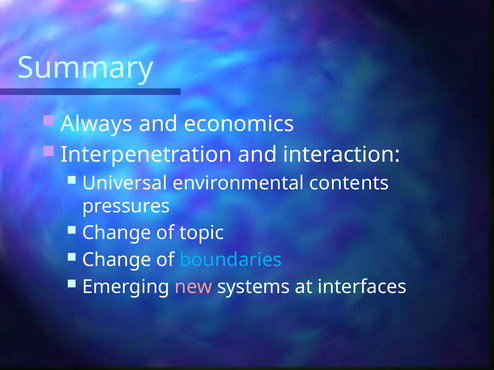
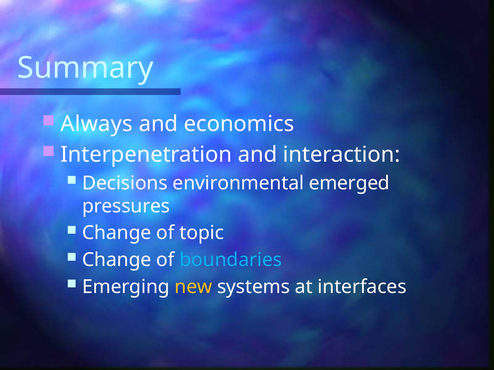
Universal: Universal -> Decisions
contents: contents -> emerged
new colour: pink -> yellow
